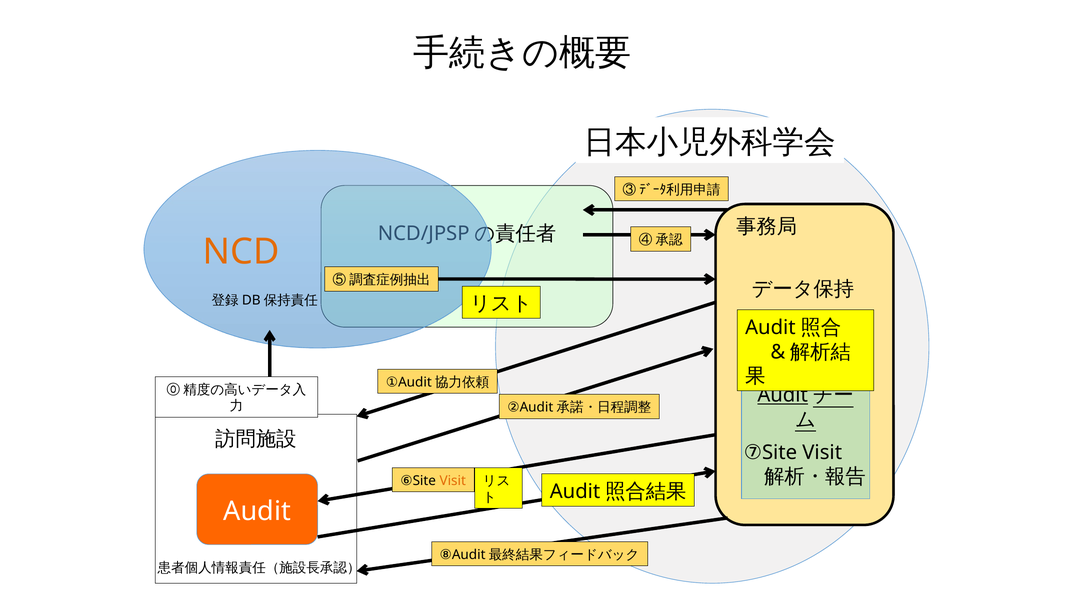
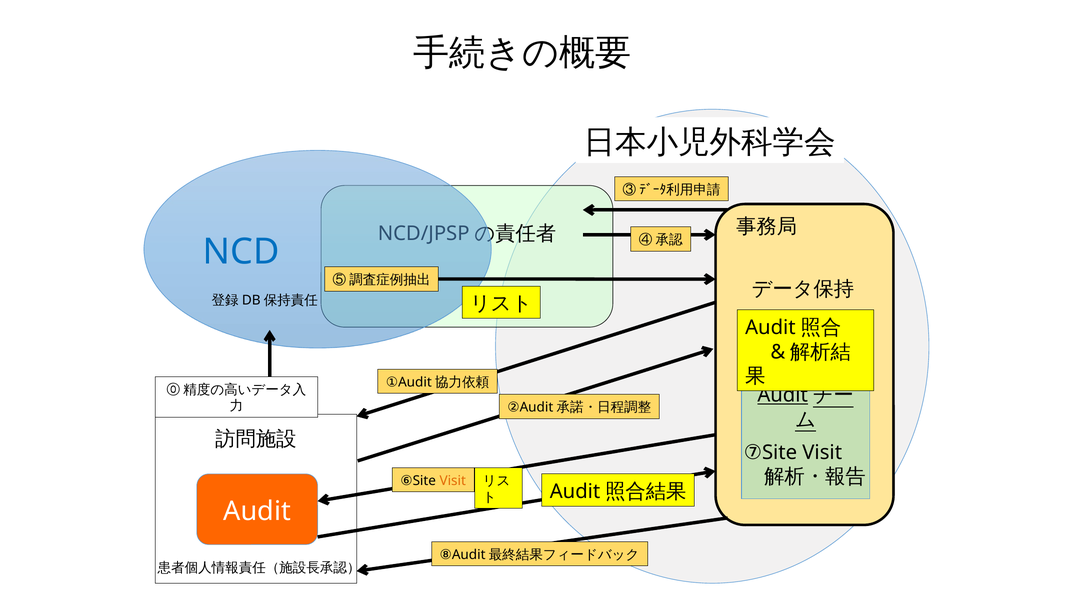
NCD colour: orange -> blue
